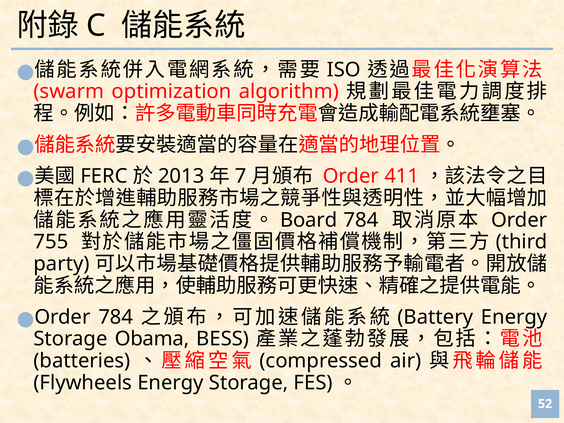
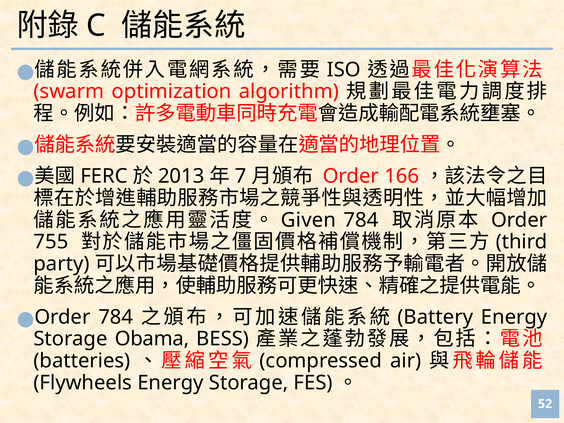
411: 411 -> 166
Board: Board -> Given
